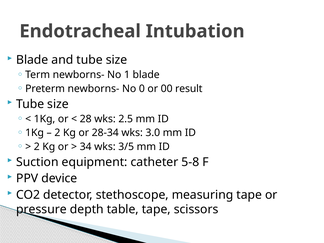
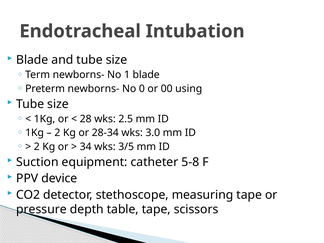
result: result -> using
